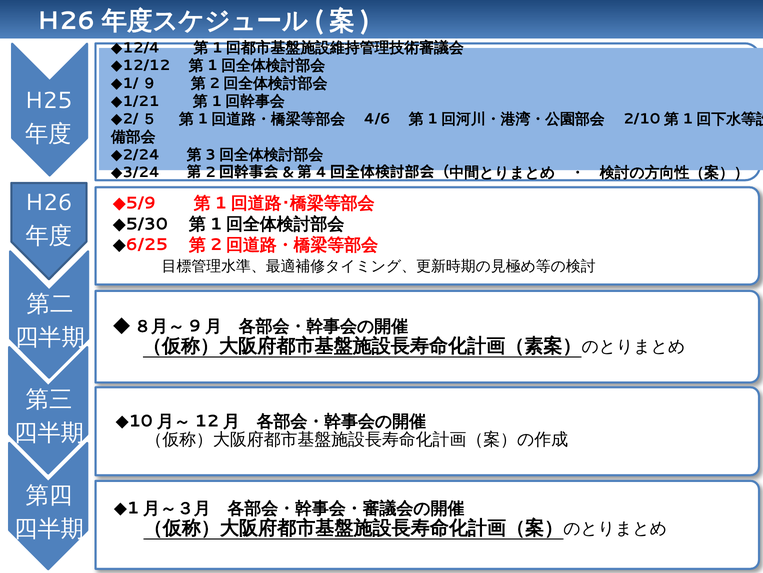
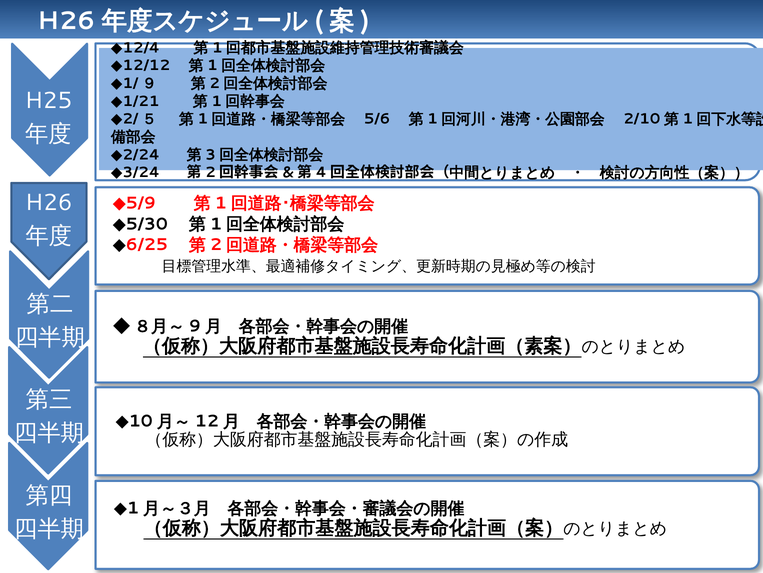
4/6: 4/6 -> 5/6
